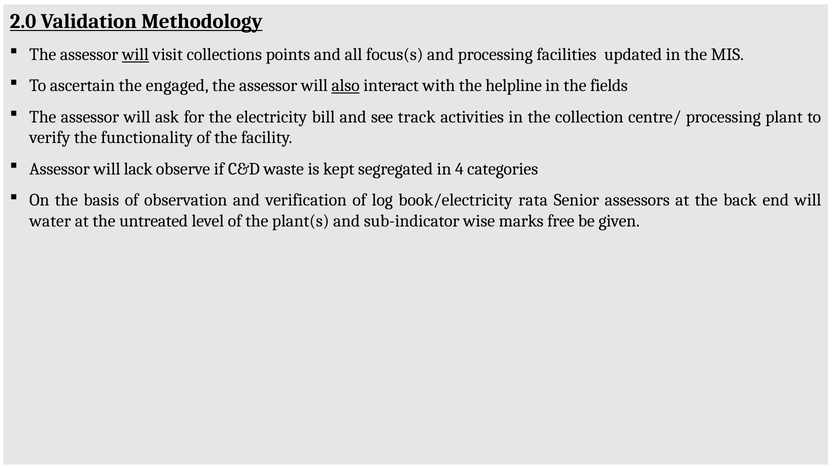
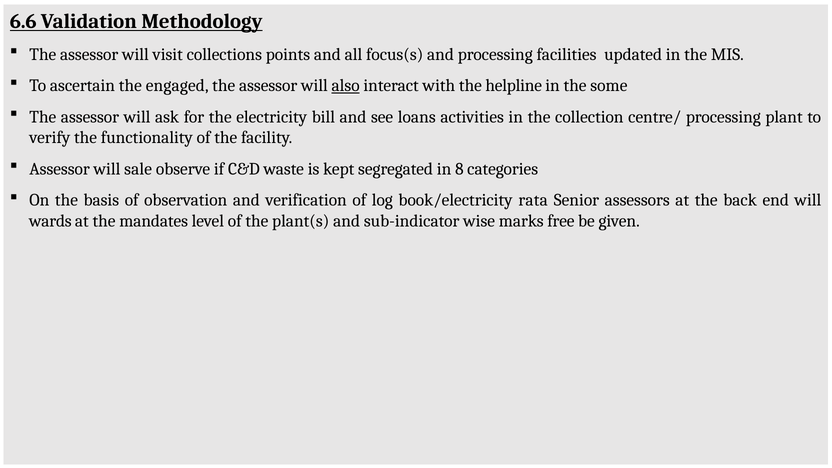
2.0: 2.0 -> 6.6
will at (135, 55) underline: present -> none
fields: fields -> some
track: track -> loans
lack: lack -> sale
4: 4 -> 8
water: water -> wards
untreated: untreated -> mandates
